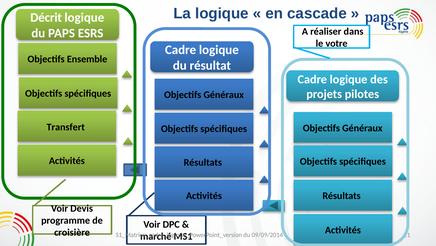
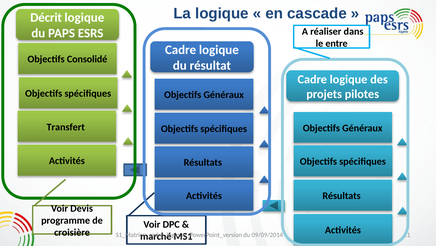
votre: votre -> entre
Ensemble: Ensemble -> Consolidé
